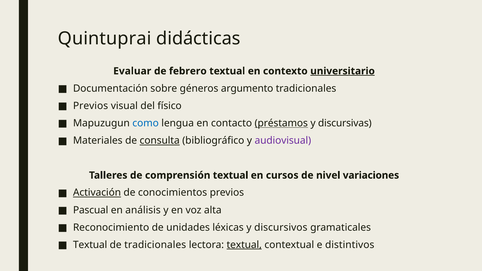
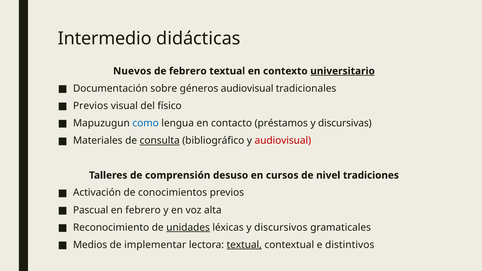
Quintuprai: Quintuprai -> Intermedio
Evaluar: Evaluar -> Nuevos
géneros argumento: argumento -> audiovisual
préstamos underline: present -> none
audiovisual at (283, 141) colour: purple -> red
comprensión textual: textual -> desuso
variaciones: variaciones -> tradiciones
Activación underline: present -> none
en análisis: análisis -> febrero
unidades underline: none -> present
Textual at (90, 245): Textual -> Medios
de tradicionales: tradicionales -> implementar
